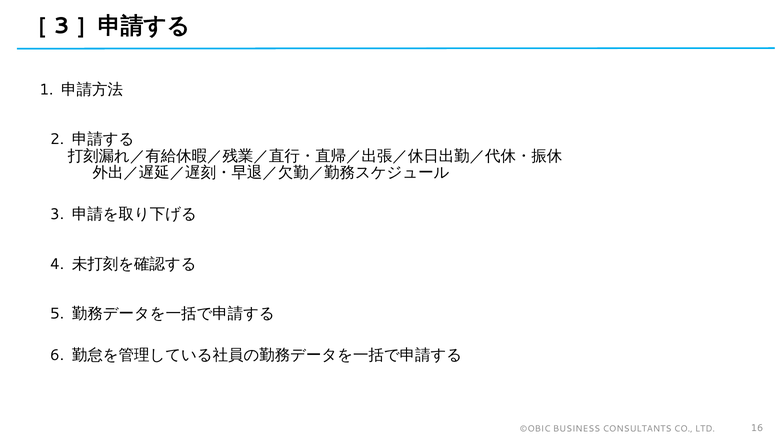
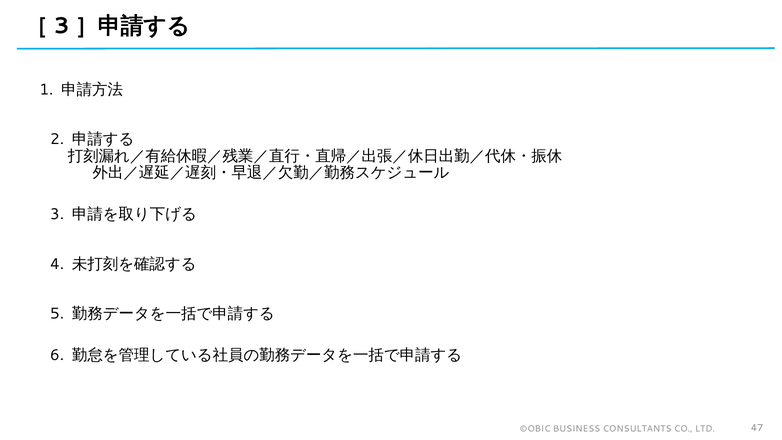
16: 16 -> 47
